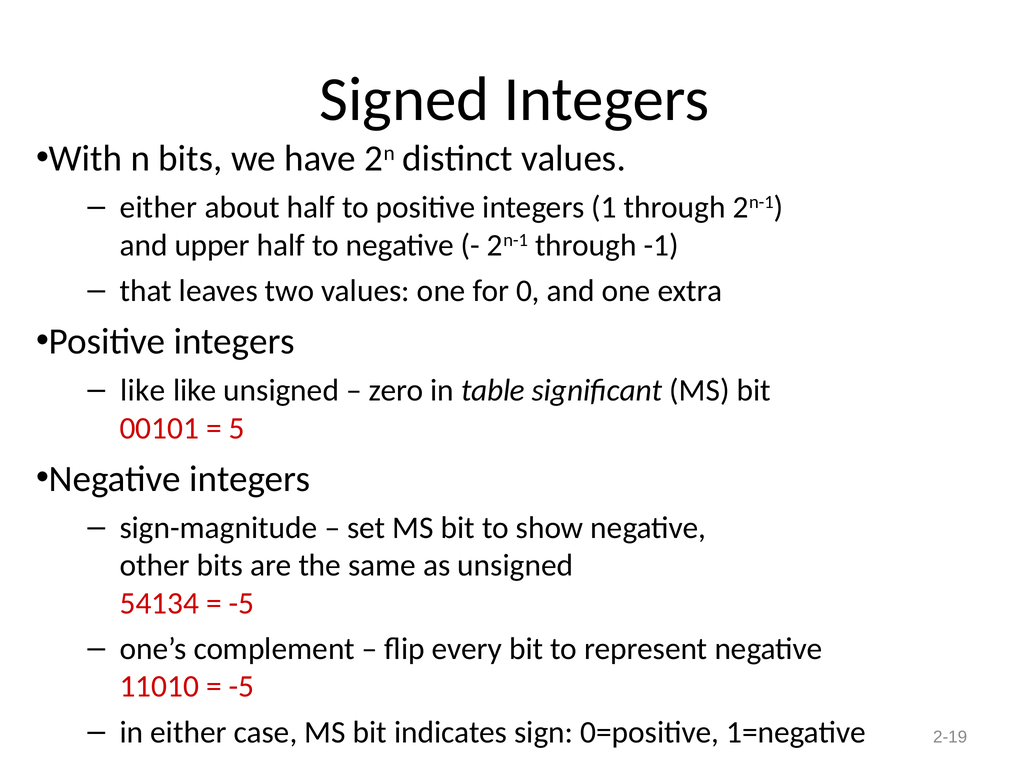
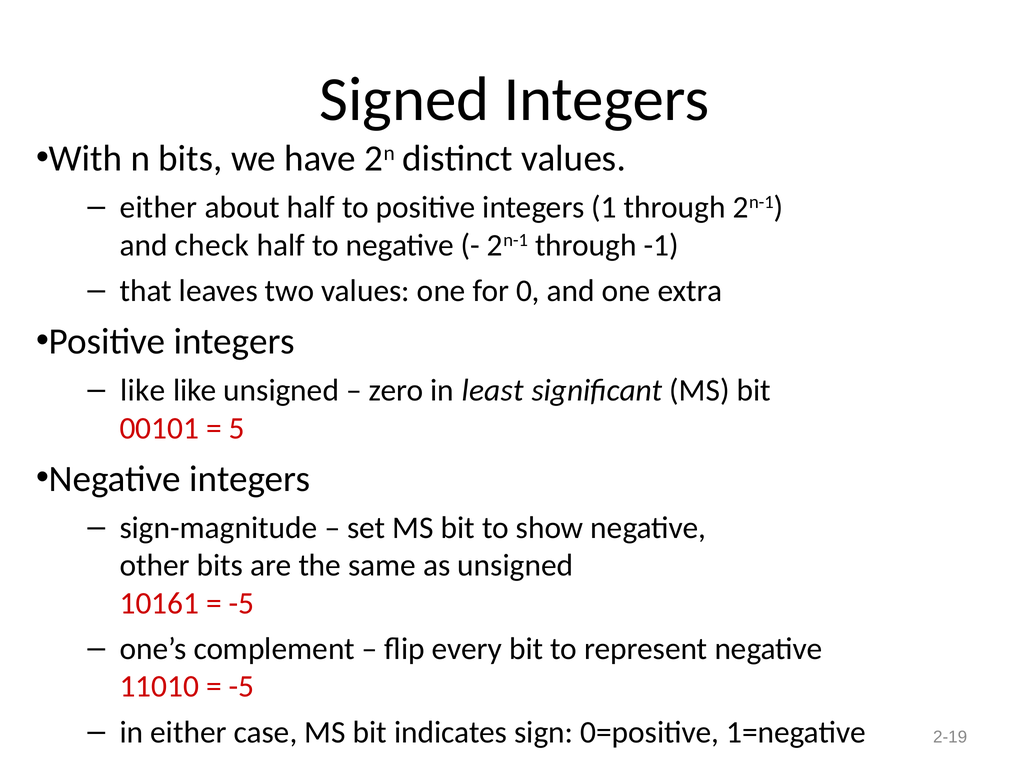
upper: upper -> check
table: table -> least
54134: 54134 -> 10161
